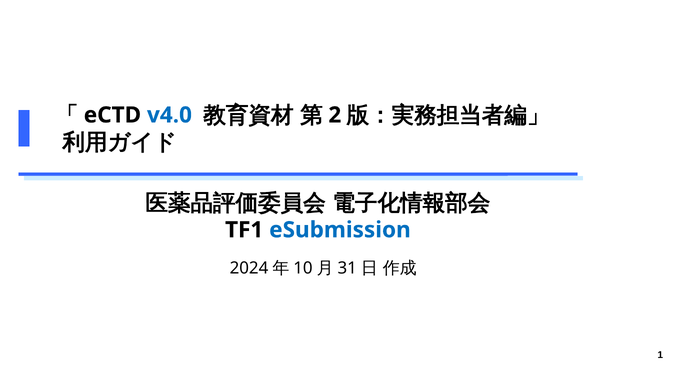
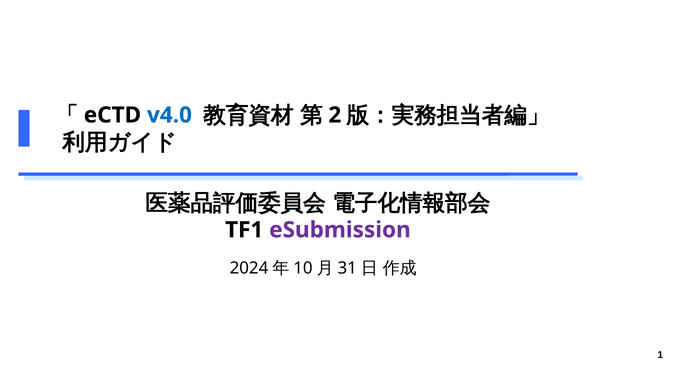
eSubmission colour: blue -> purple
